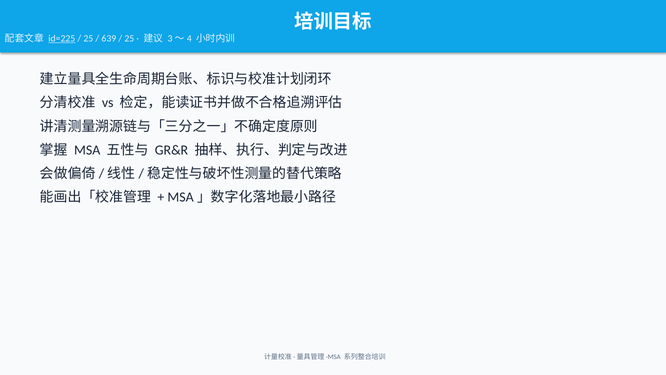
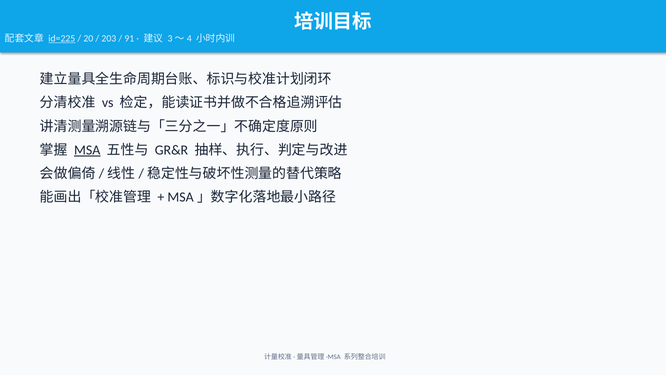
25 at (88, 39): 25 -> 20
639: 639 -> 203
25 at (129, 39): 25 -> 91
MSA underline: none -> present
